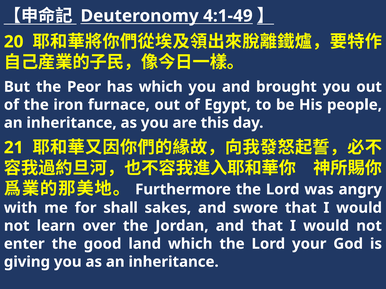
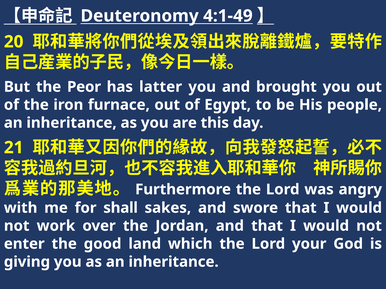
has which: which -> latter
learn: learn -> work
